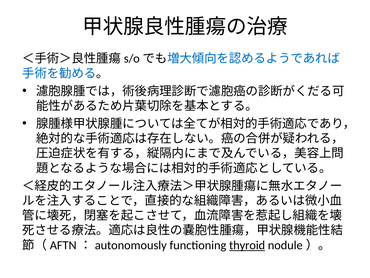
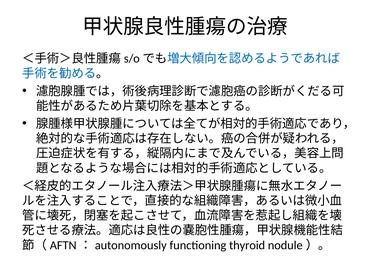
thyroid underline: present -> none
